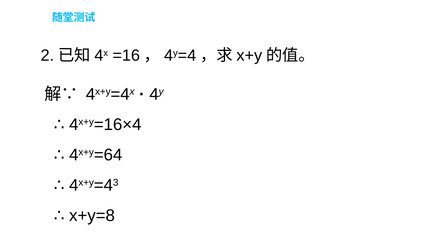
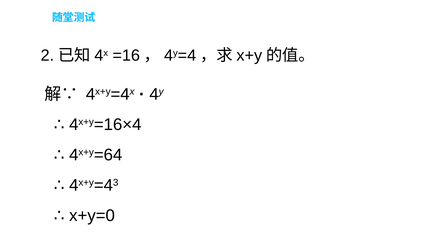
x+y=8: x+y=8 -> x+y=0
